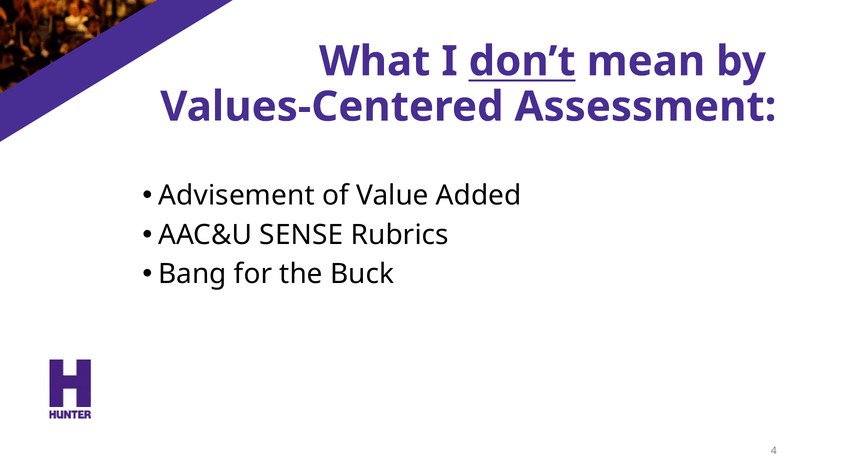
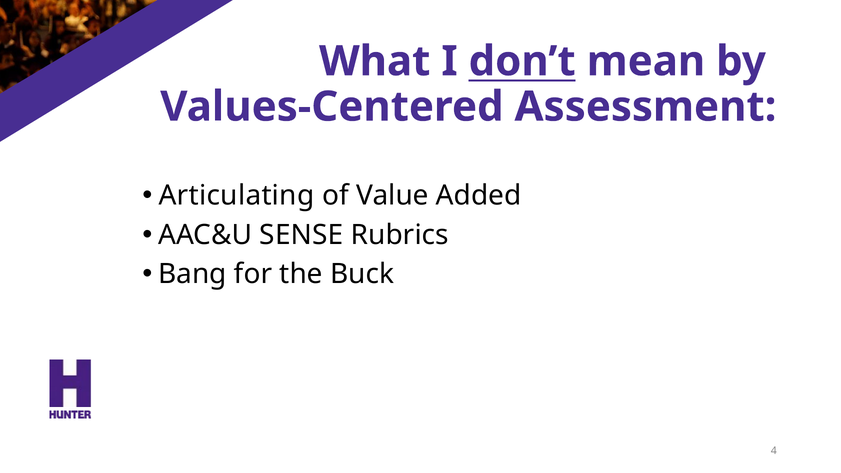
Advisement: Advisement -> Articulating
